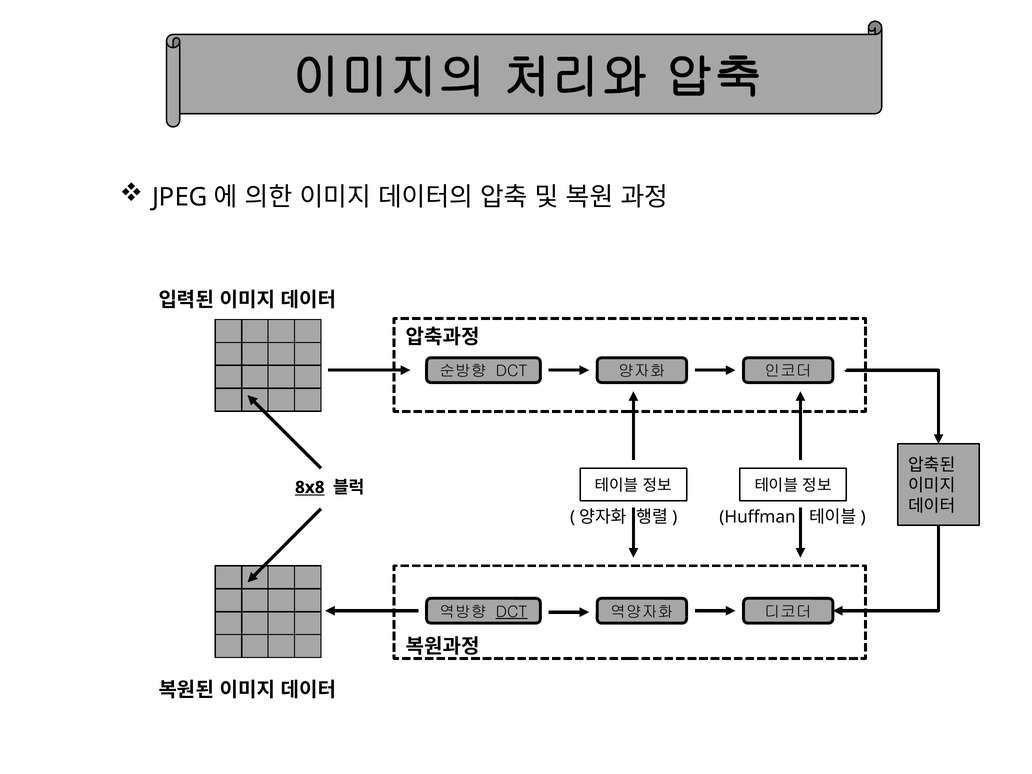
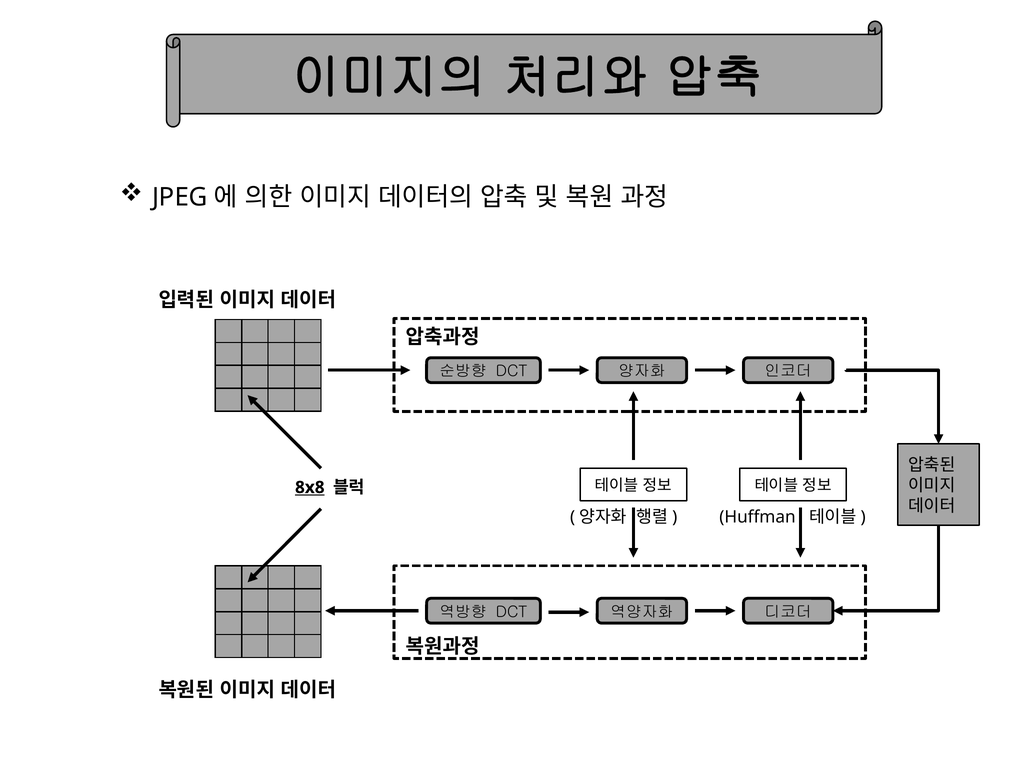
DCT at (512, 612) underline: present -> none
